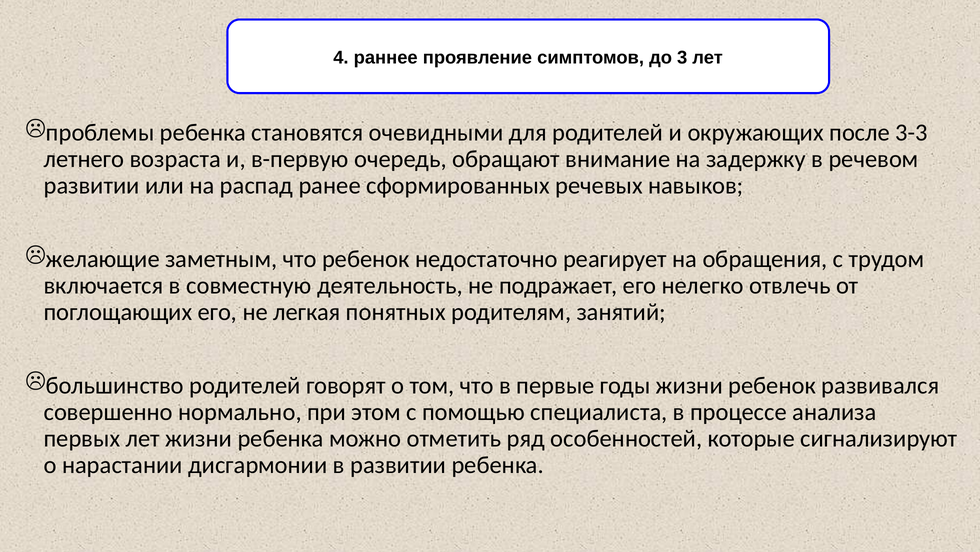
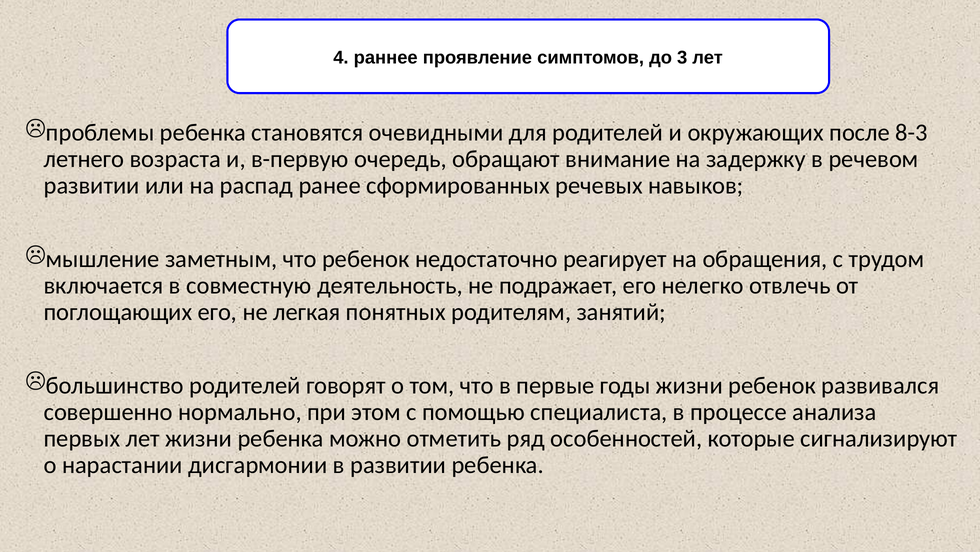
3-3: 3-3 -> 8-3
желающие: желающие -> мышление
